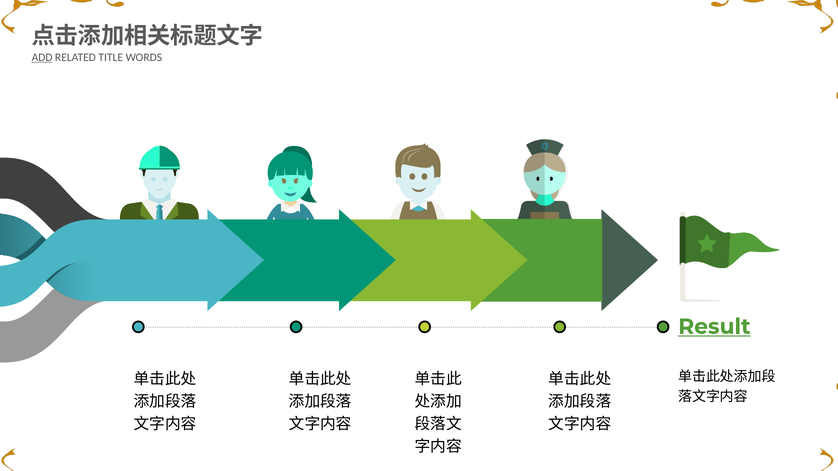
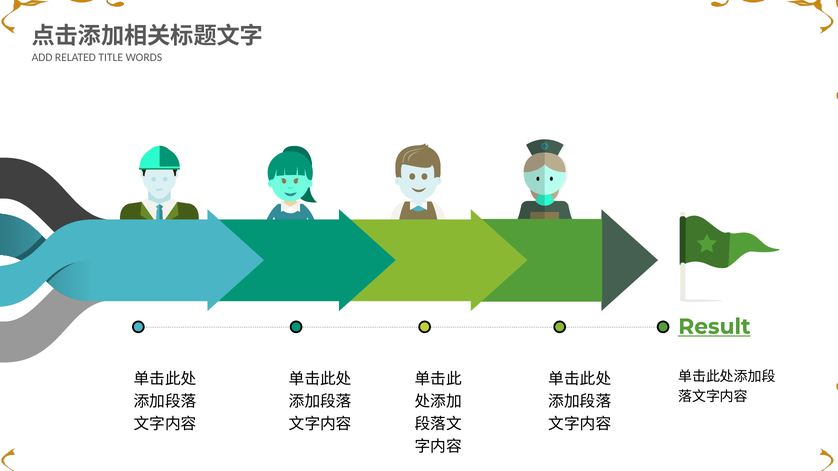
ADD underline: present -> none
